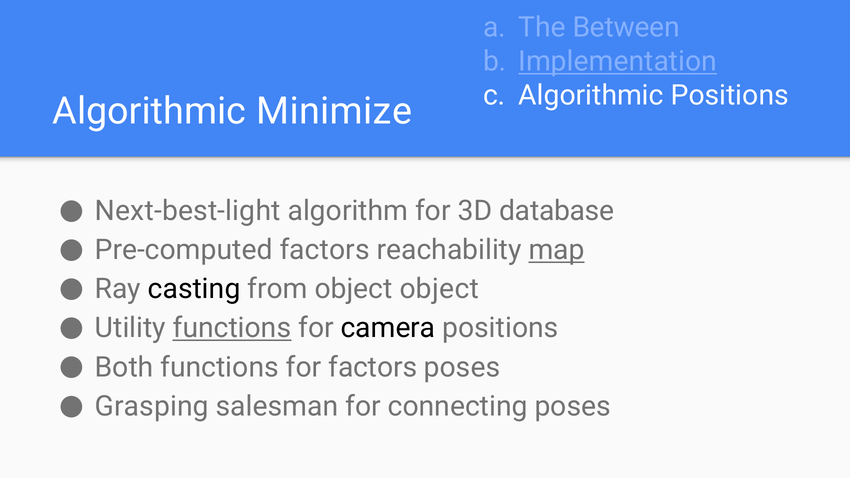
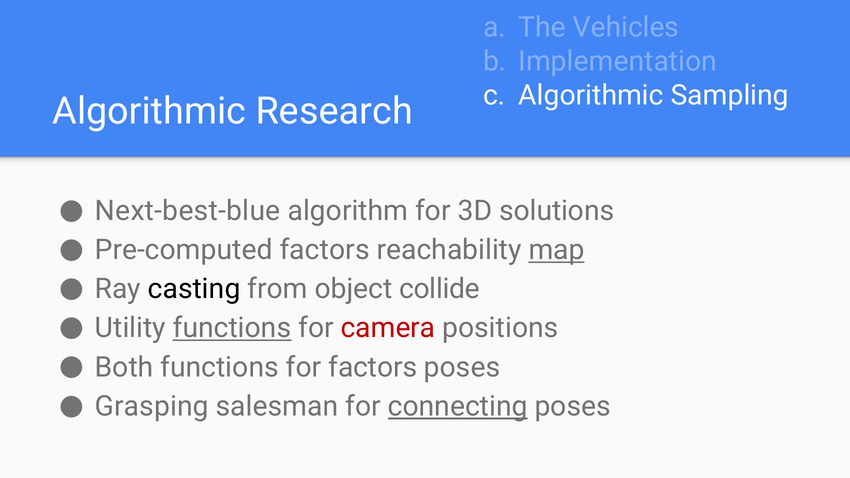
Between: Between -> Vehicles
Implementation underline: present -> none
Algorithmic Positions: Positions -> Sampling
Minimize: Minimize -> Research
Next-best-light: Next-best-light -> Next-best-blue
database: database -> solutions
object object: object -> collide
camera colour: black -> red
connecting underline: none -> present
